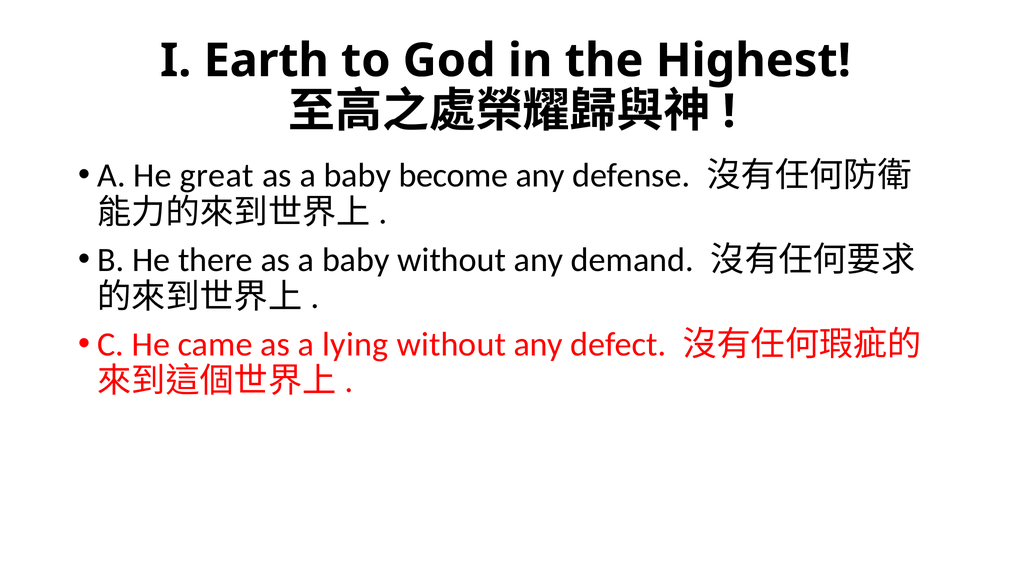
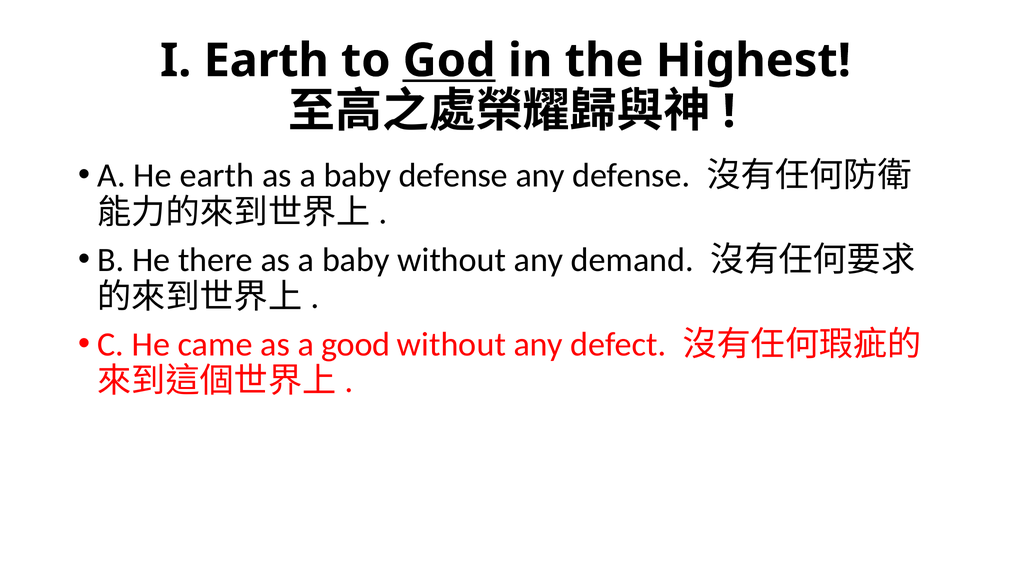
God underline: none -> present
He great: great -> earth
baby become: become -> defense
lying: lying -> good
